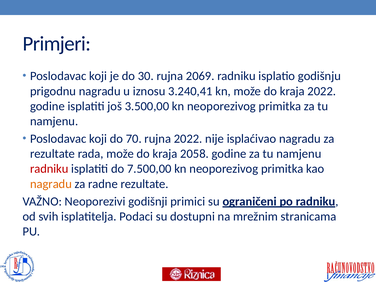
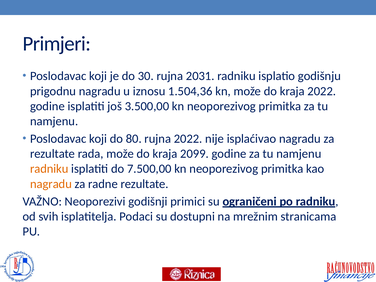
2069: 2069 -> 2031
3.240,41: 3.240,41 -> 1.504,36
70: 70 -> 80
2058: 2058 -> 2099
radniku at (49, 169) colour: red -> orange
